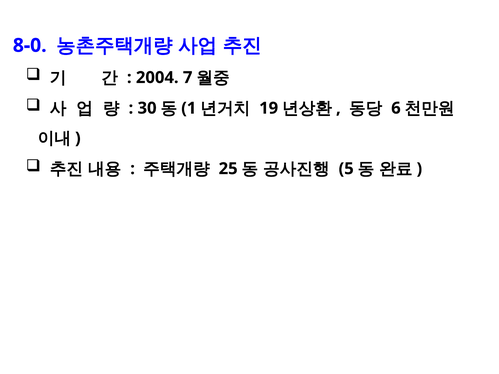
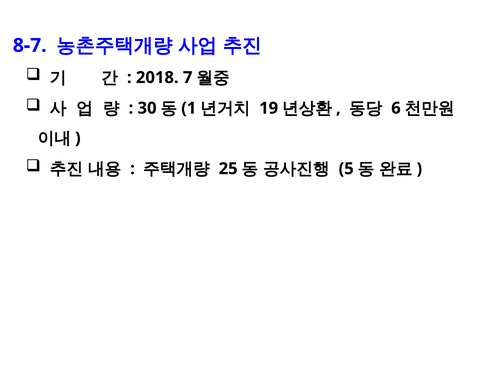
8-0: 8-0 -> 8-7
2004: 2004 -> 2018
